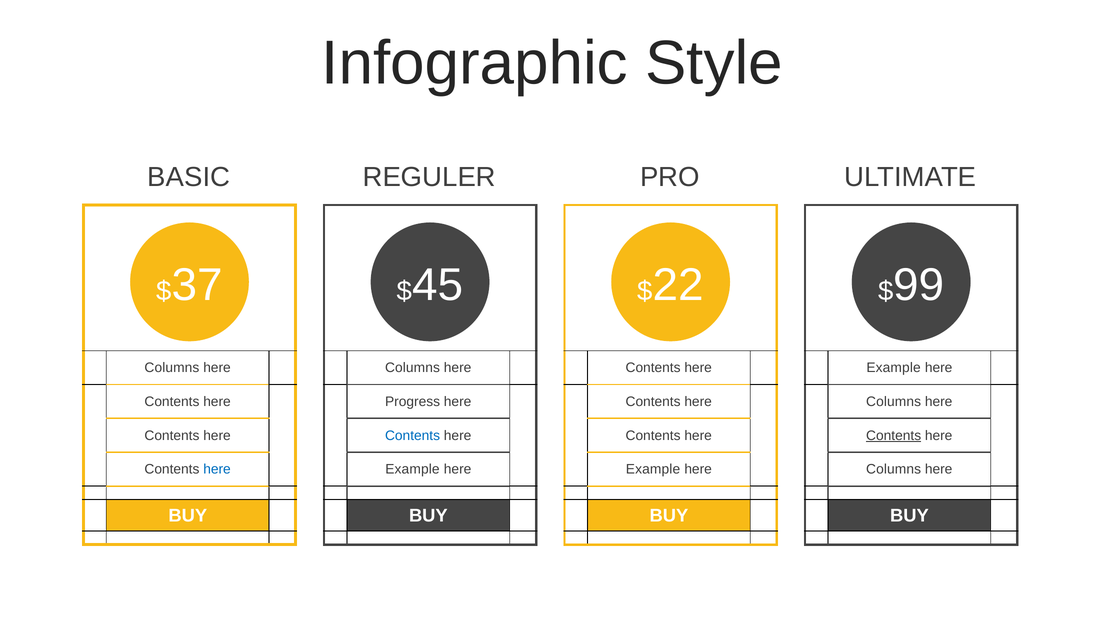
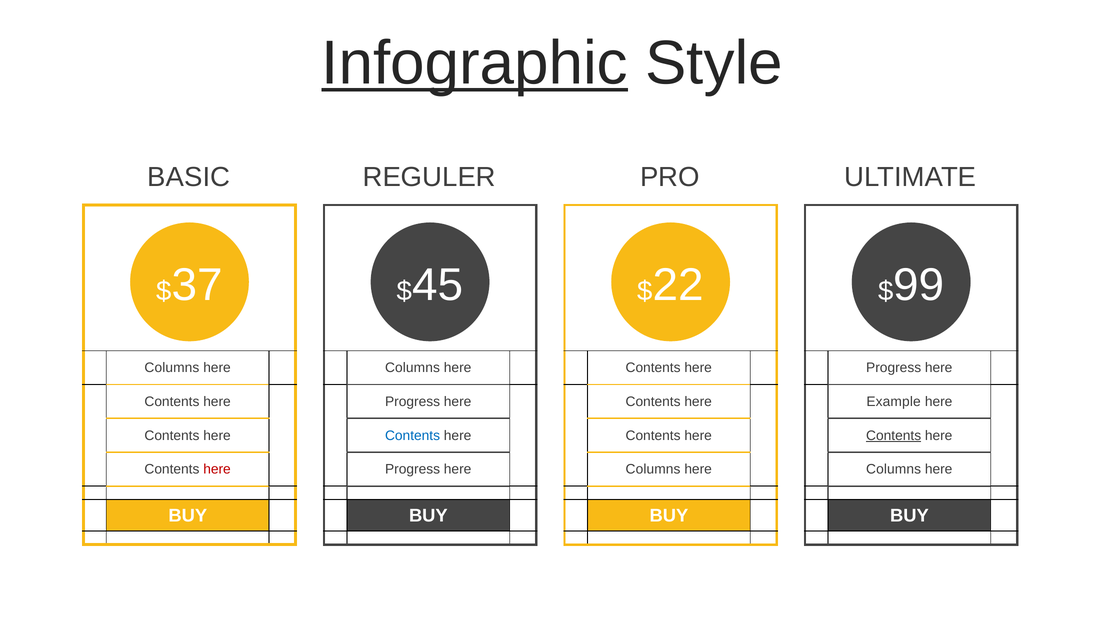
Infographic underline: none -> present
Example at (894, 368): Example -> Progress
Columns at (894, 402): Columns -> Example
here at (217, 469) colour: blue -> red
Example at (412, 469): Example -> Progress
Example at (653, 469): Example -> Columns
